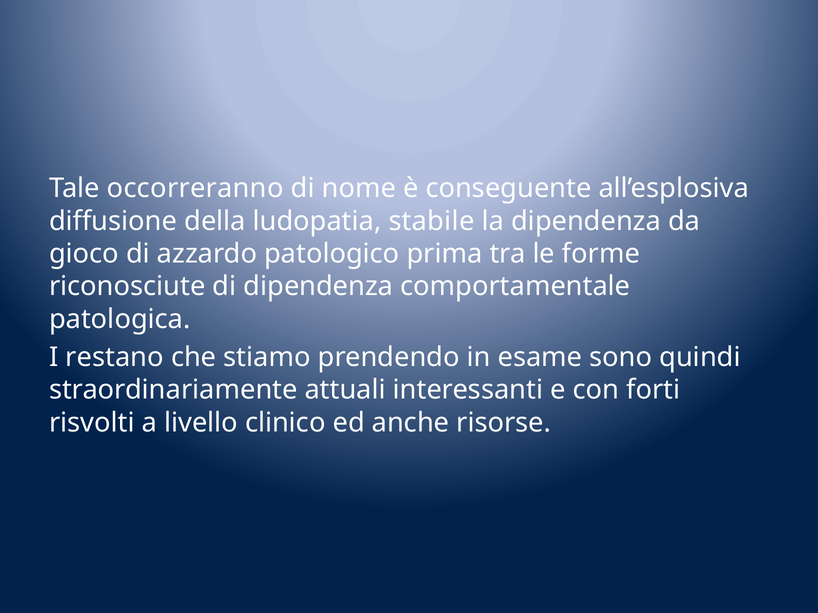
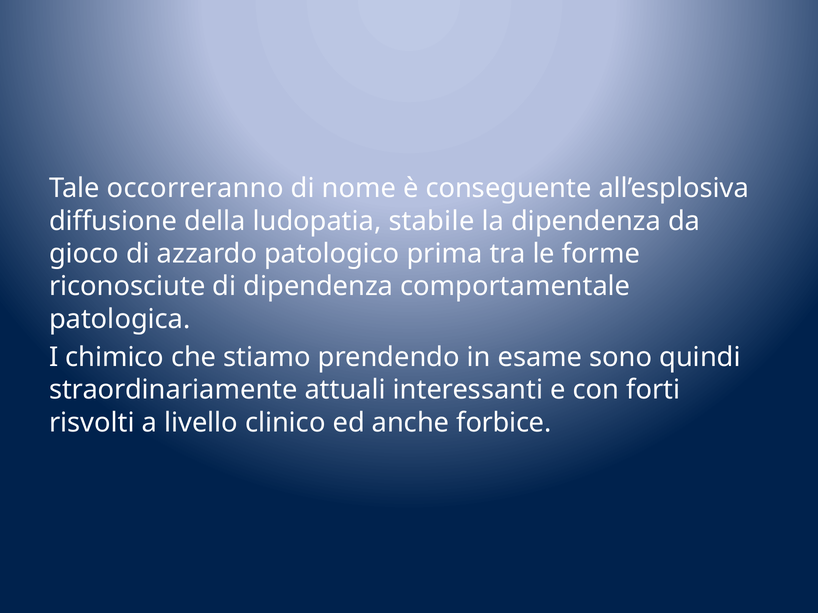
restano: restano -> chimico
risorse: risorse -> forbice
